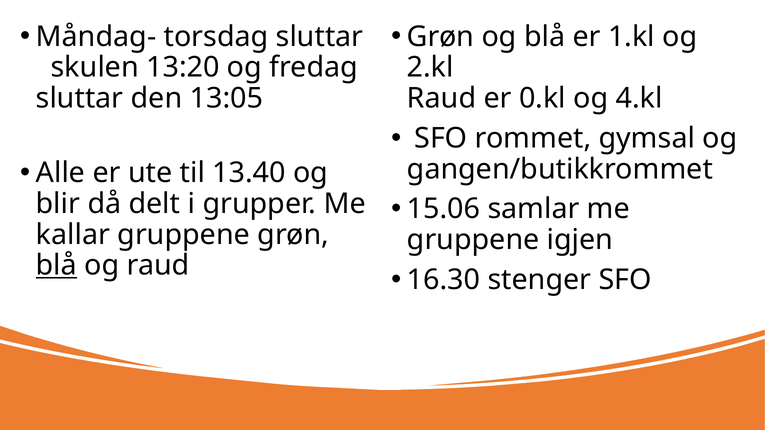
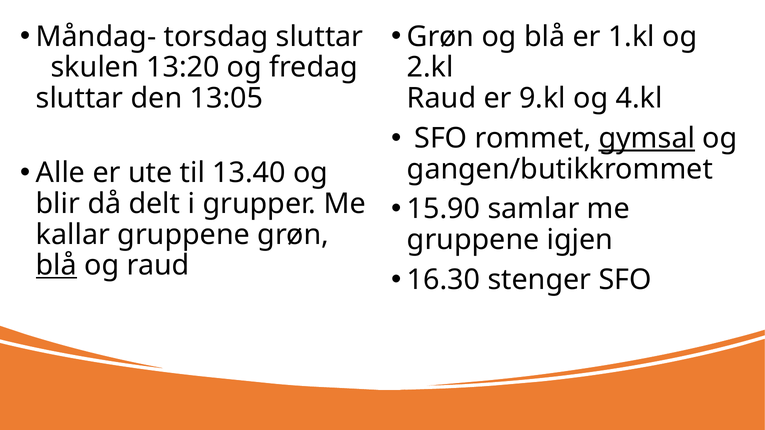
0.kl: 0.kl -> 9.kl
gymsal underline: none -> present
15.06: 15.06 -> 15.90
